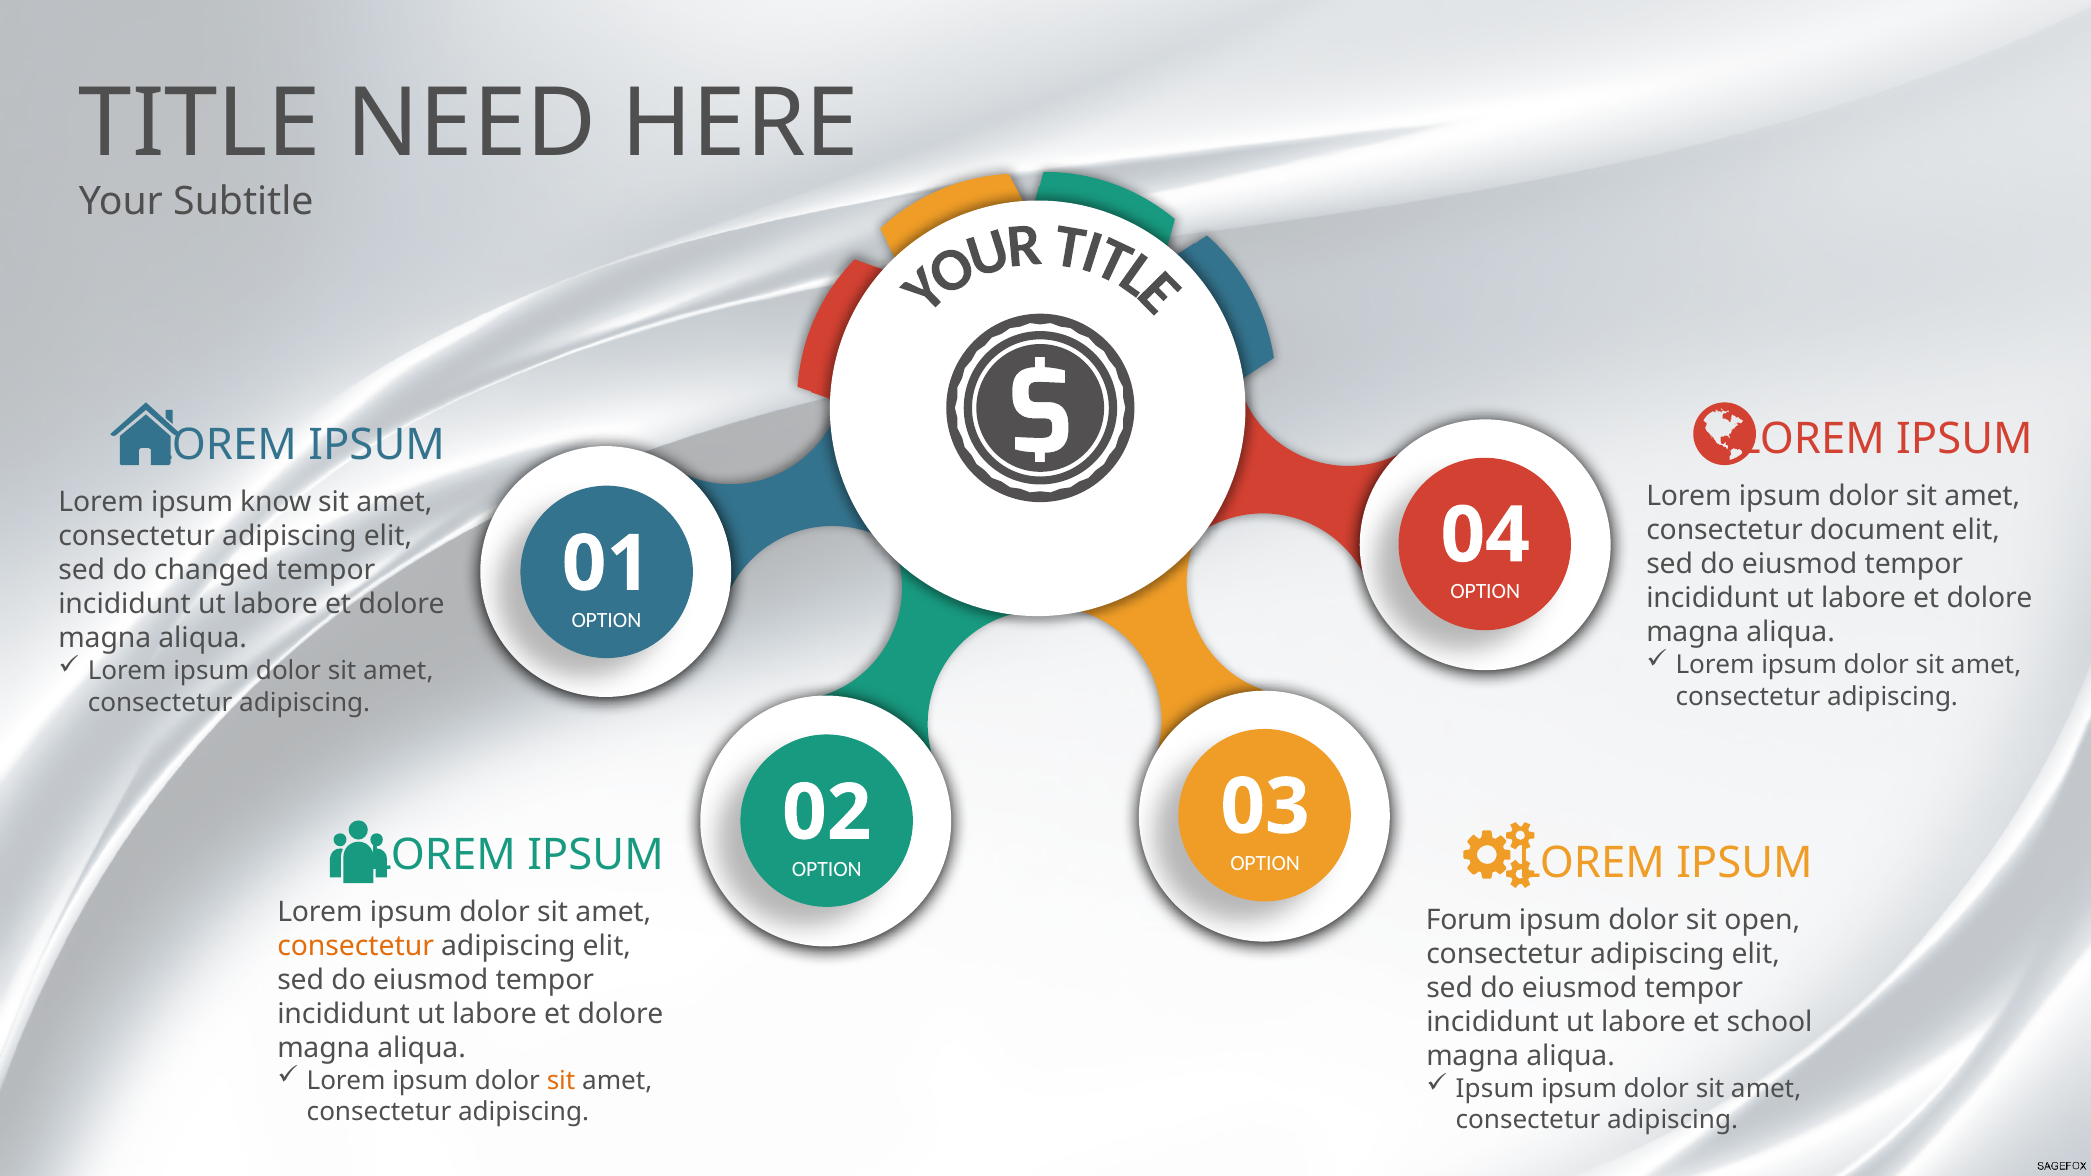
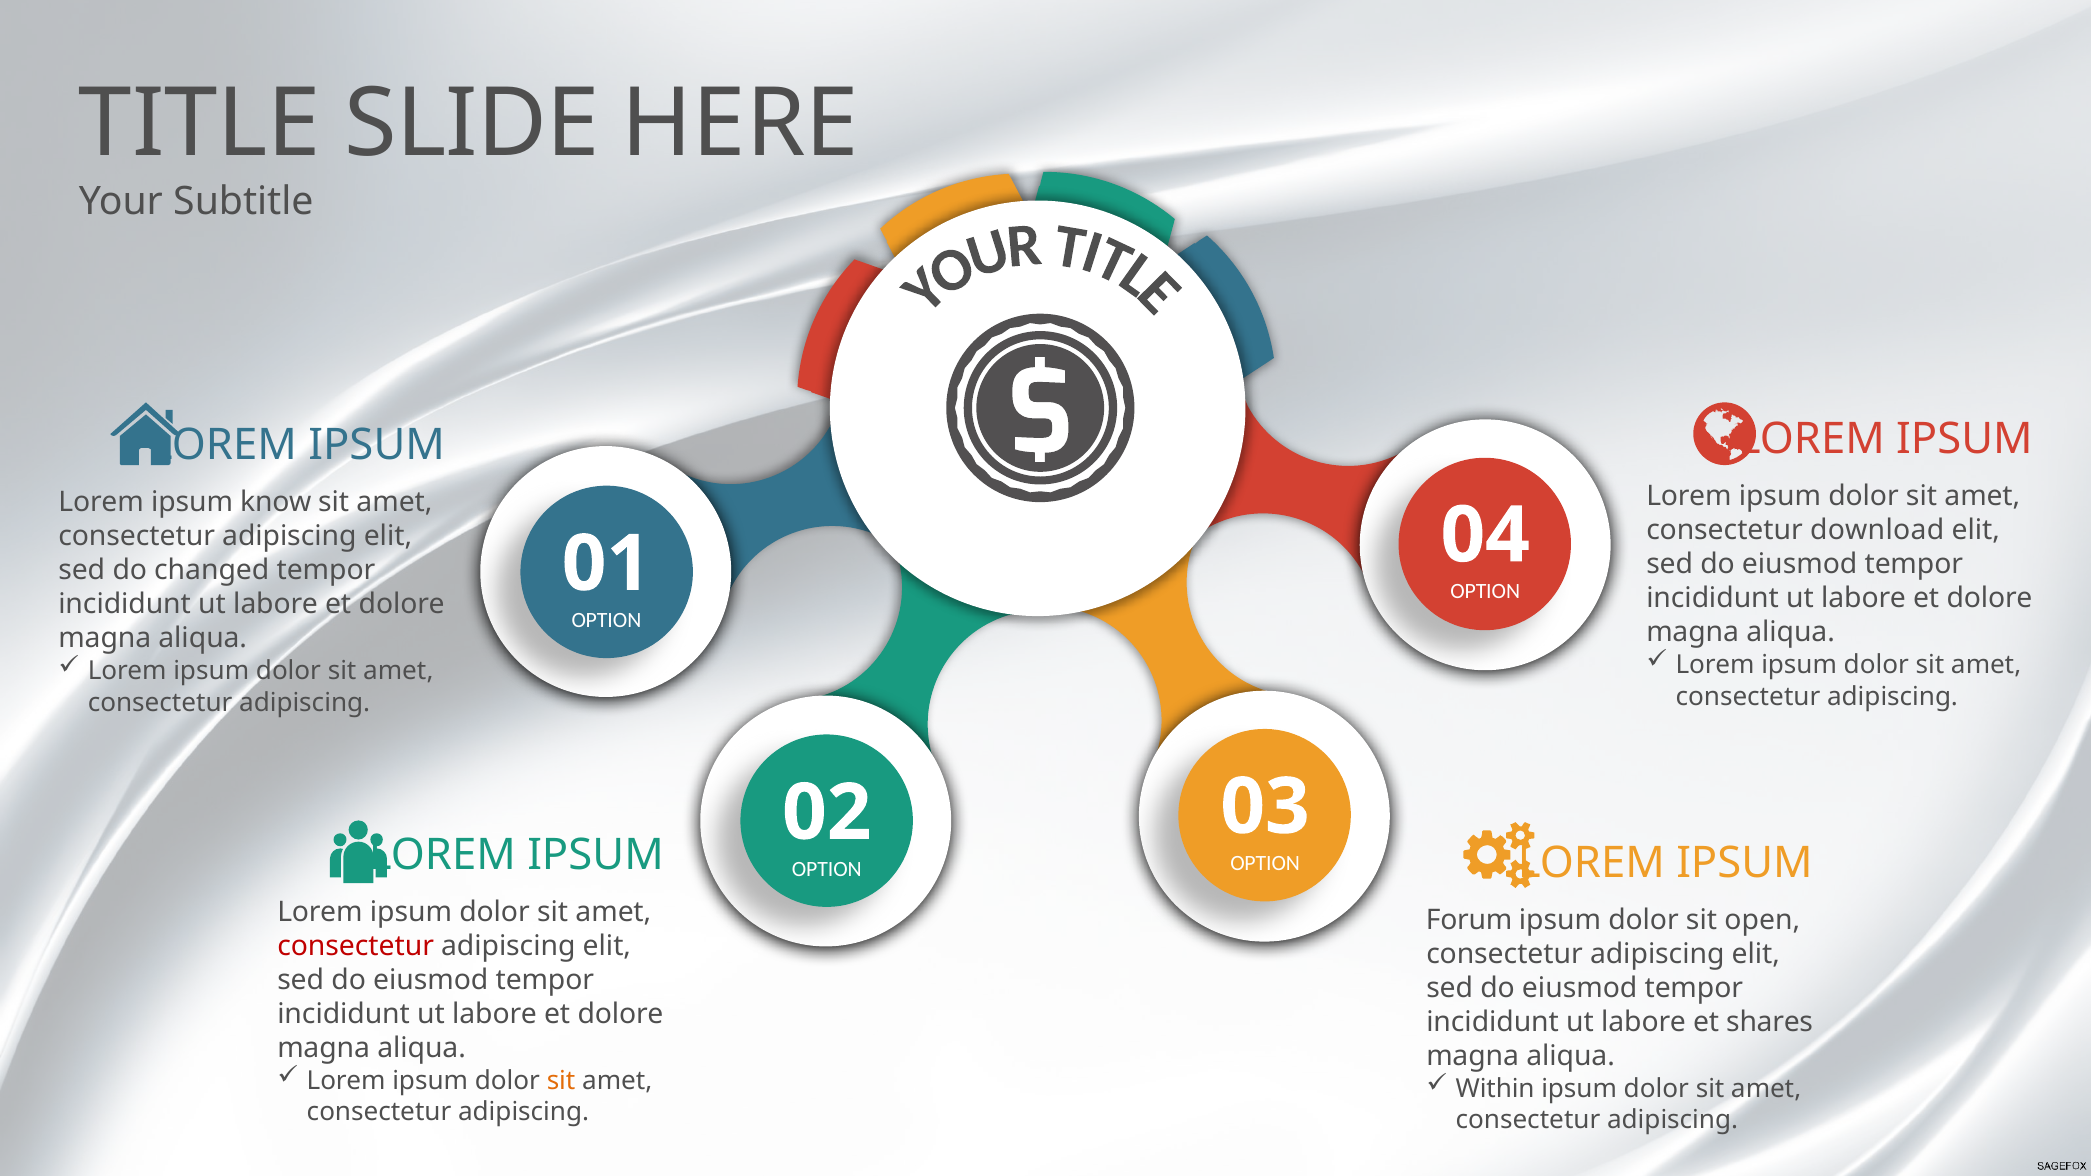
NEED: NEED -> SLIDE
document: document -> download
consectetur at (356, 946) colour: orange -> red
school: school -> shares
Ipsum at (1495, 1089): Ipsum -> Within
